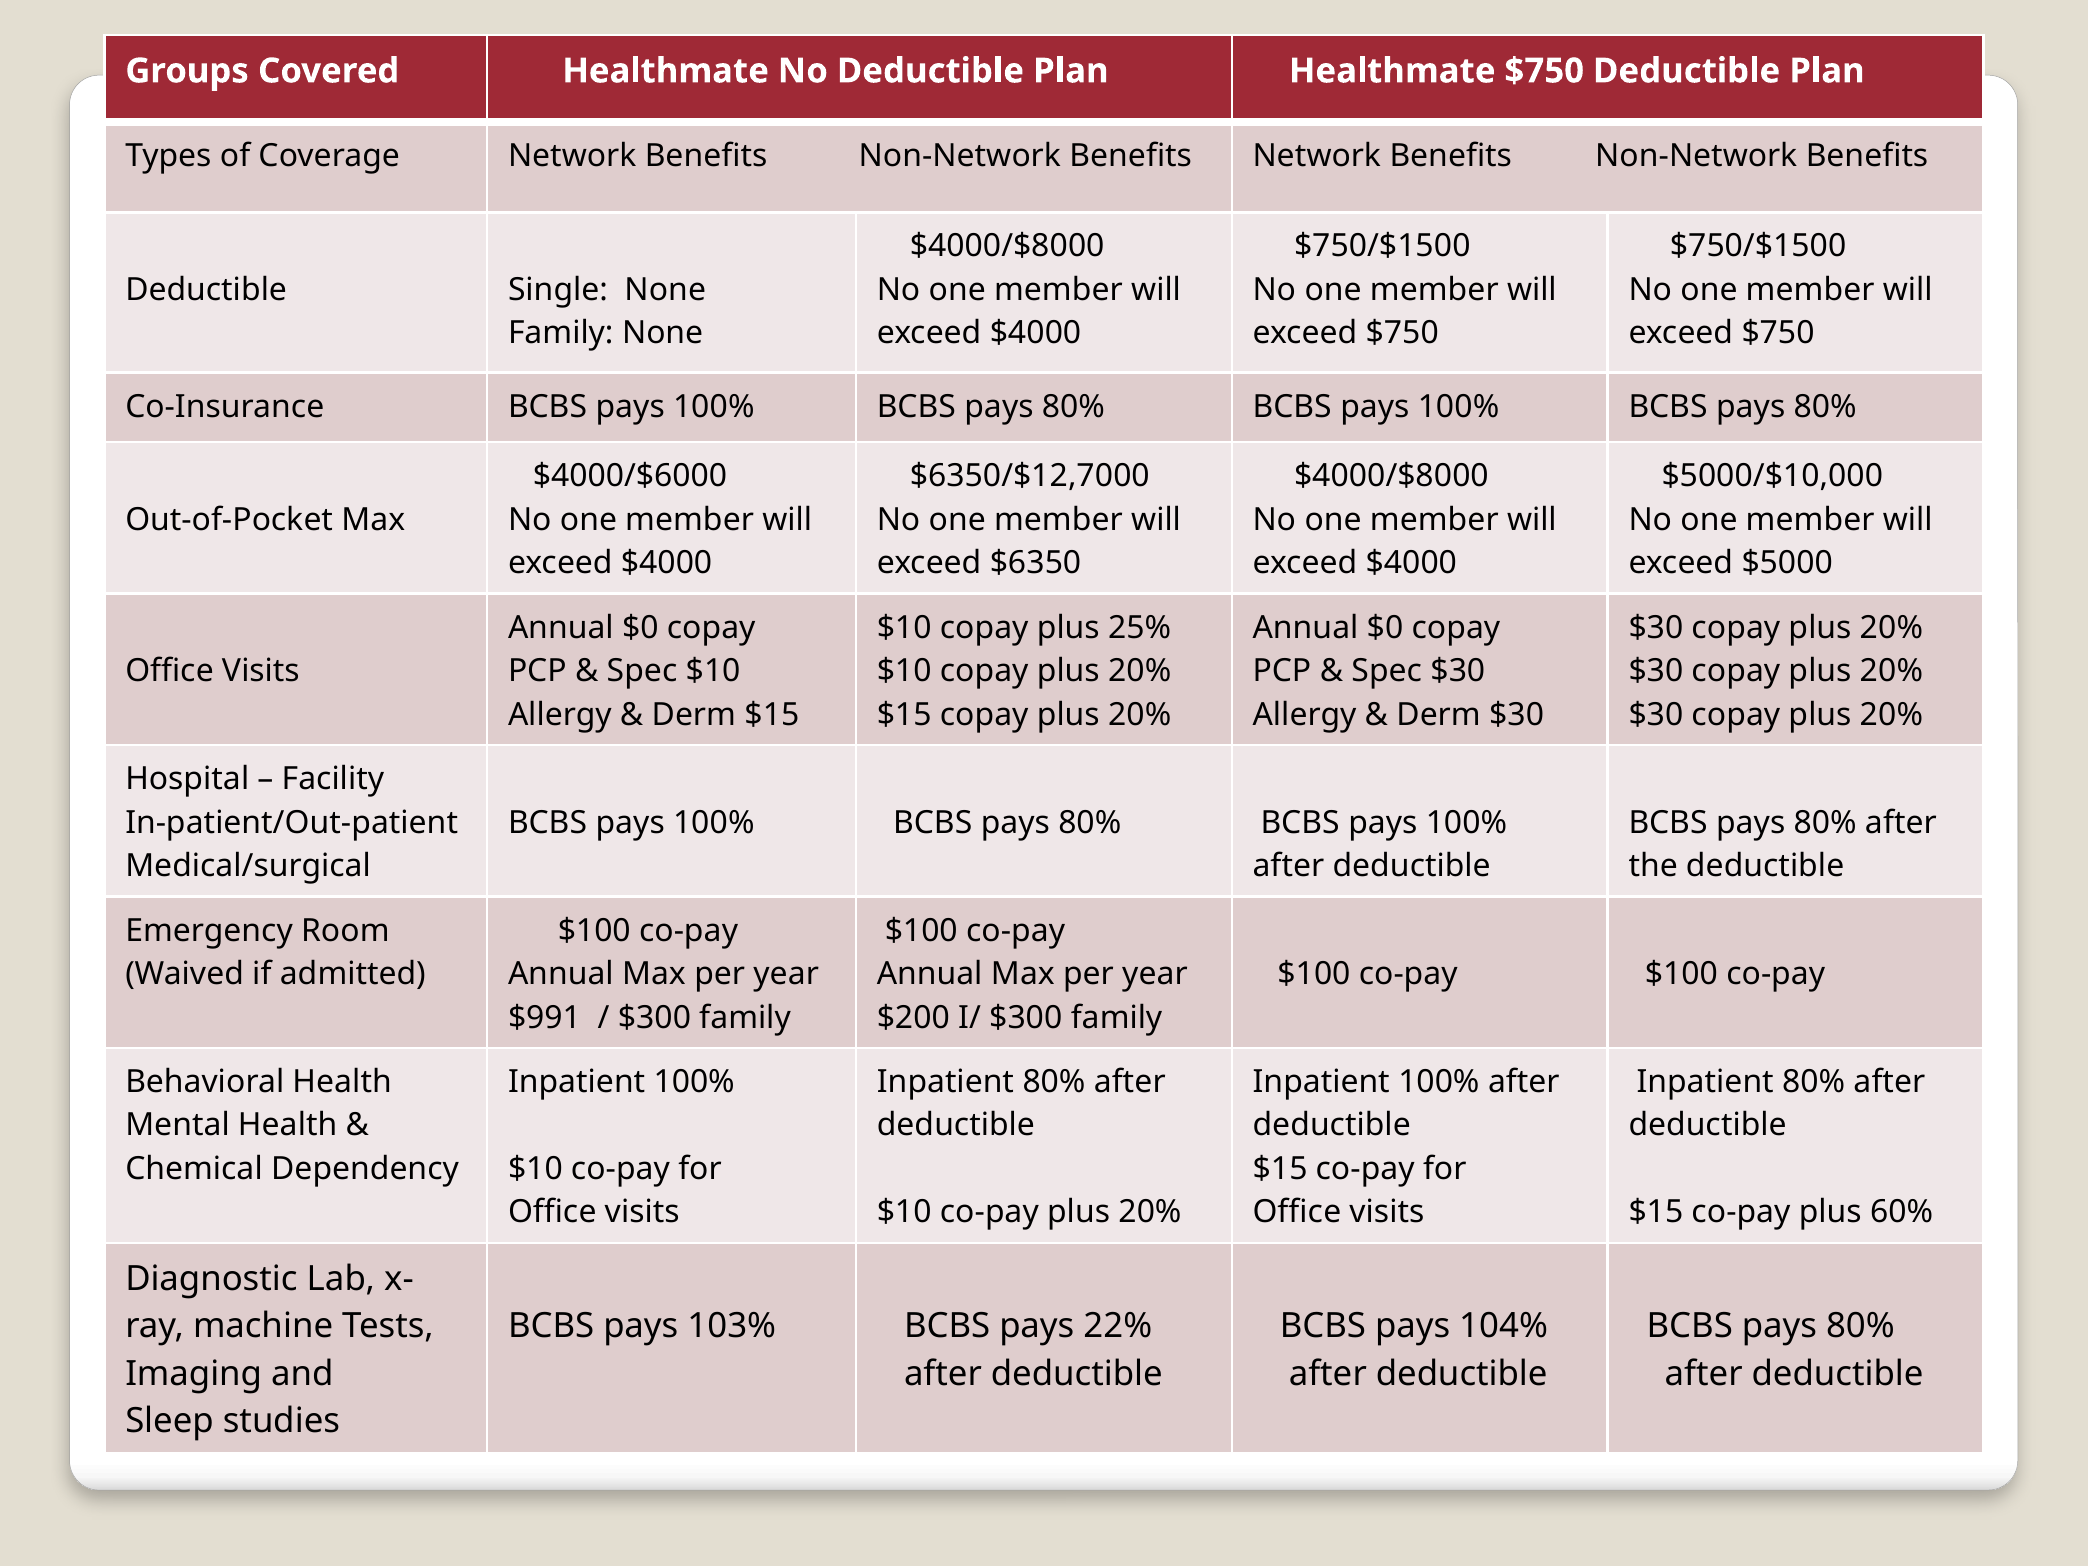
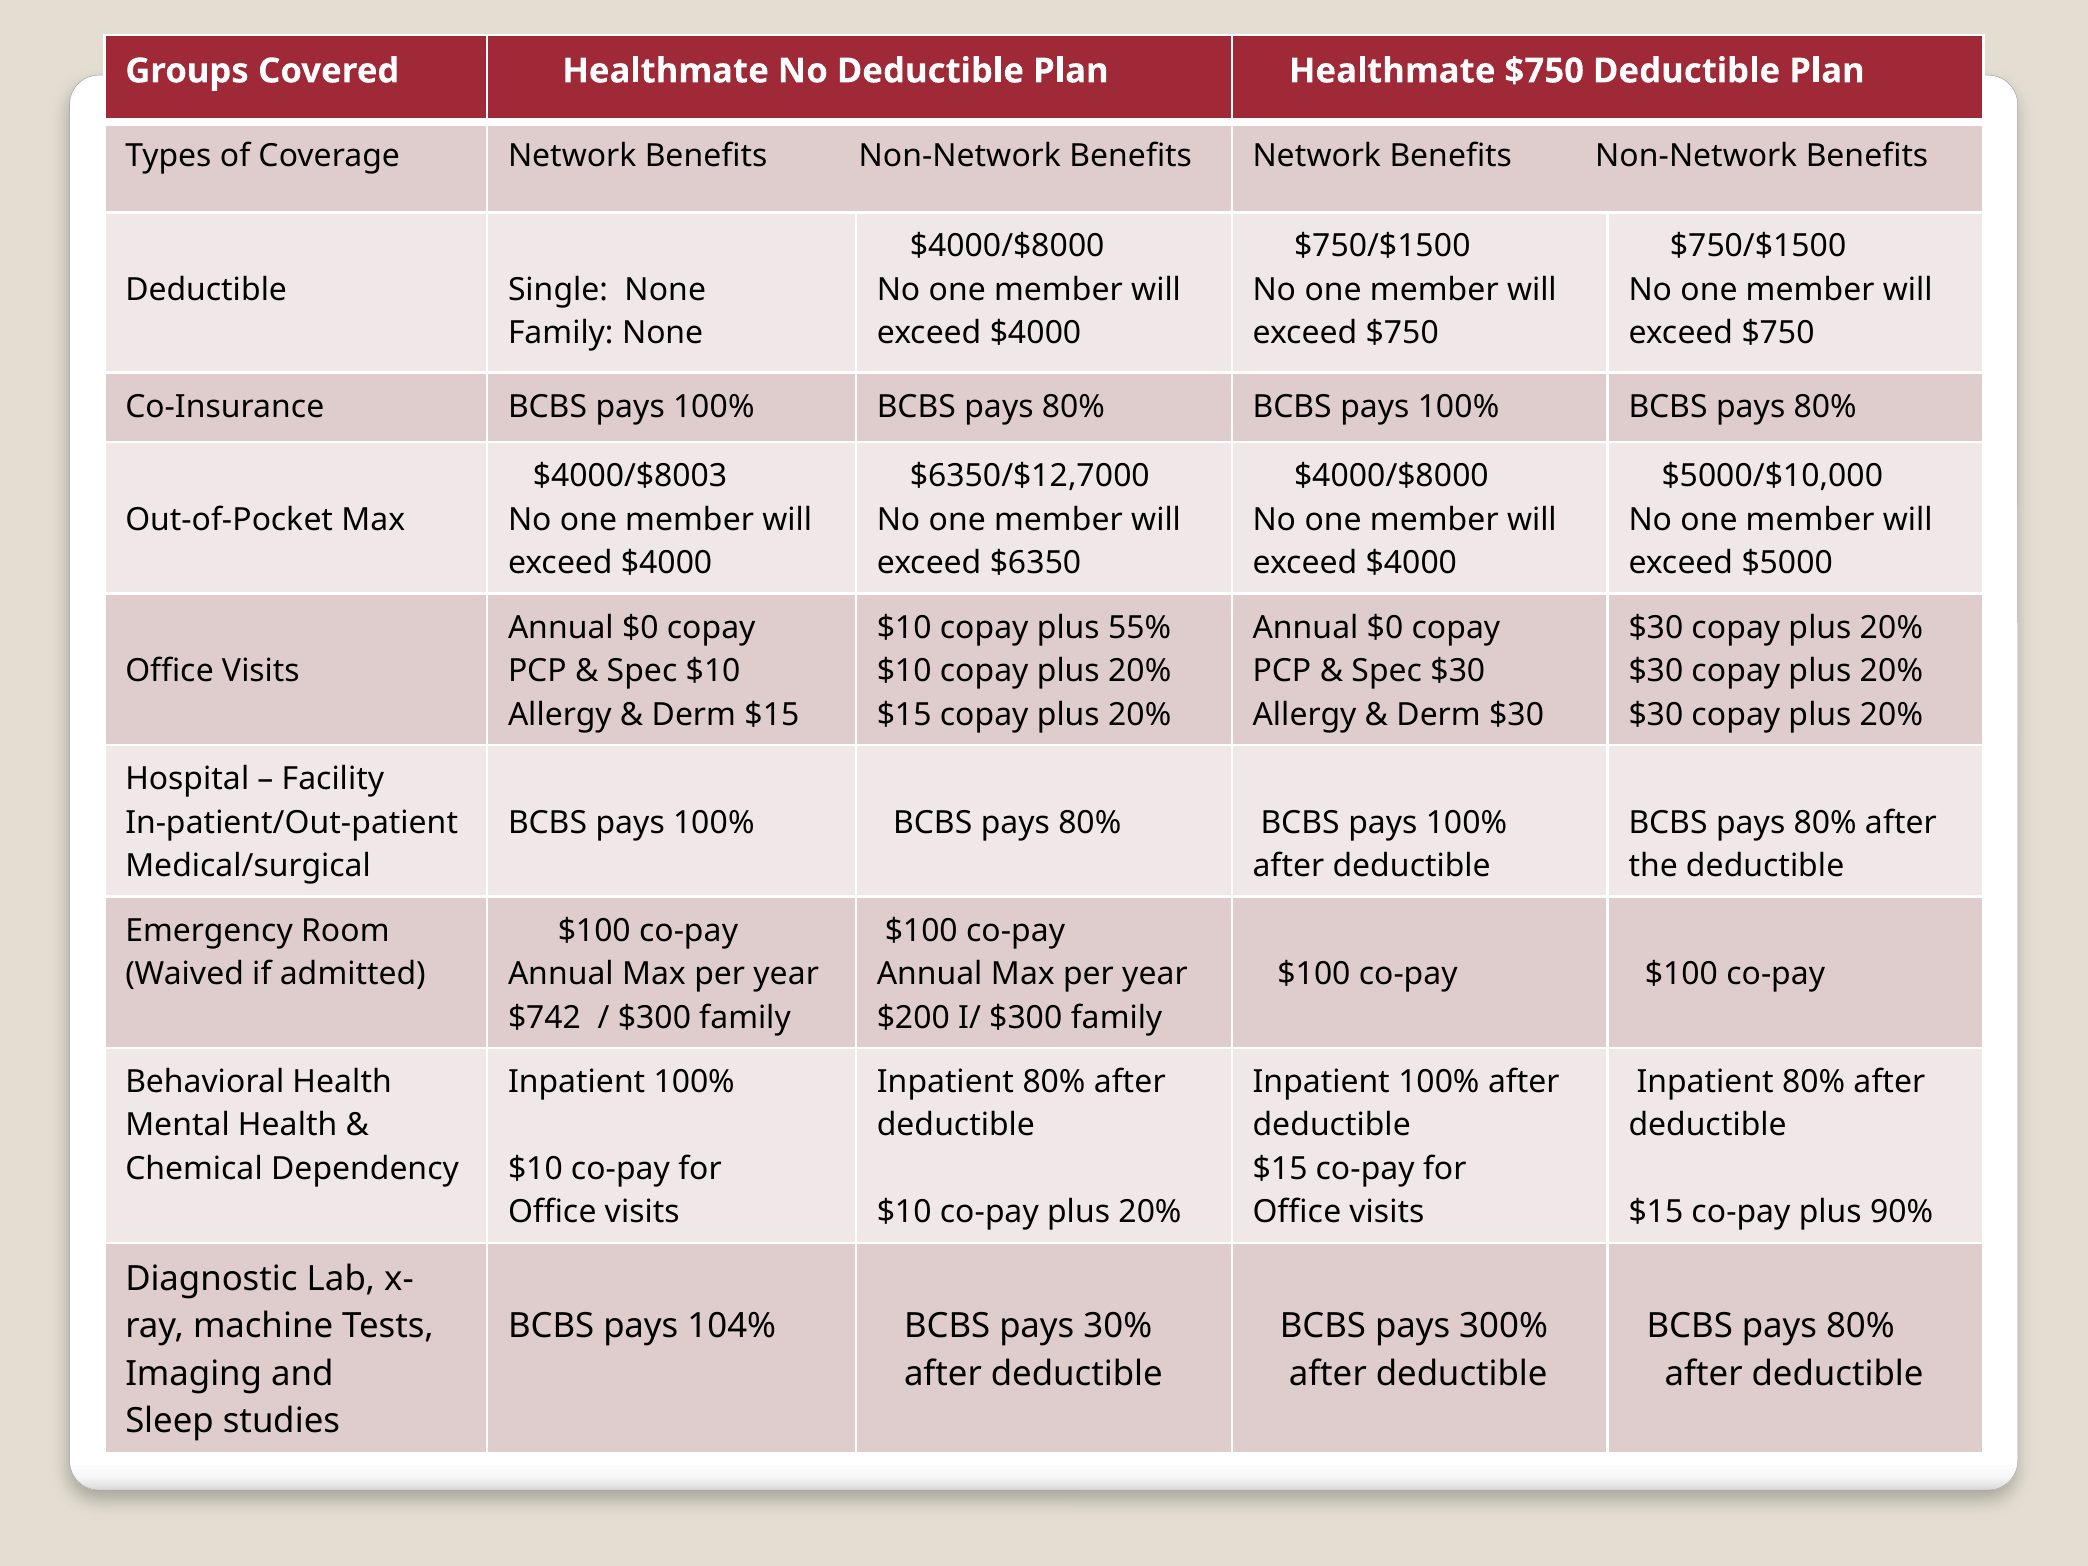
$4000/$6000: $4000/$6000 -> $4000/$8003
25%: 25% -> 55%
$991: $991 -> $742
60%: 60% -> 90%
103%: 103% -> 104%
22%: 22% -> 30%
104%: 104% -> 300%
